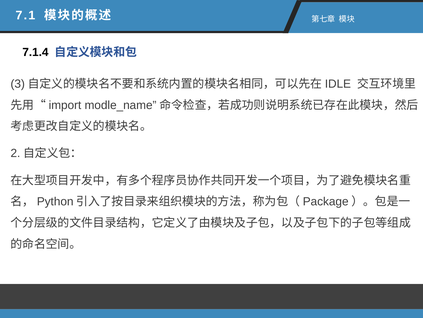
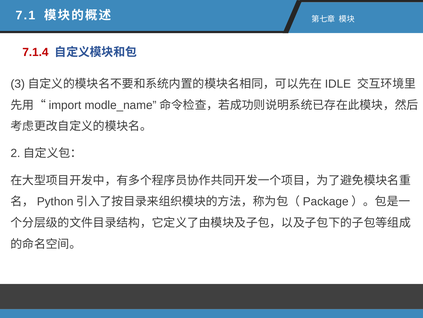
7.1.4 colour: black -> red
